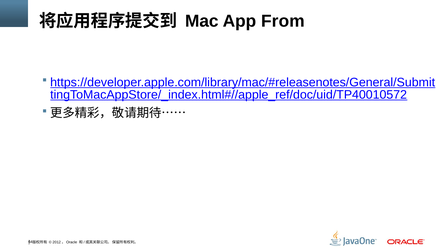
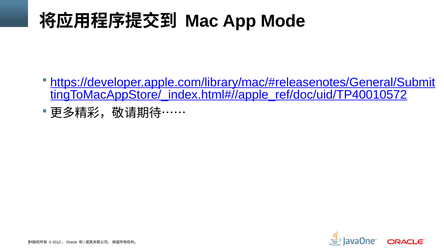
From: From -> Mode
